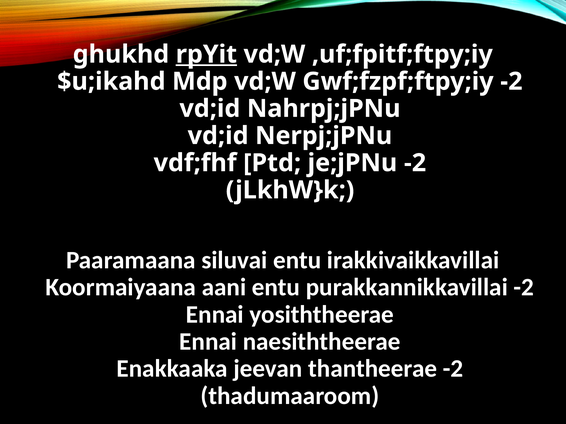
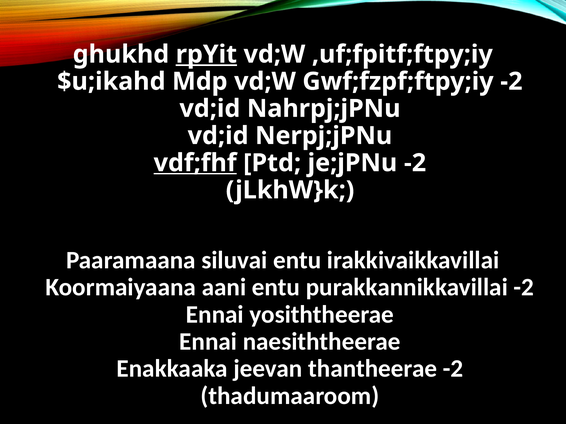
vdf;fhf underline: none -> present
